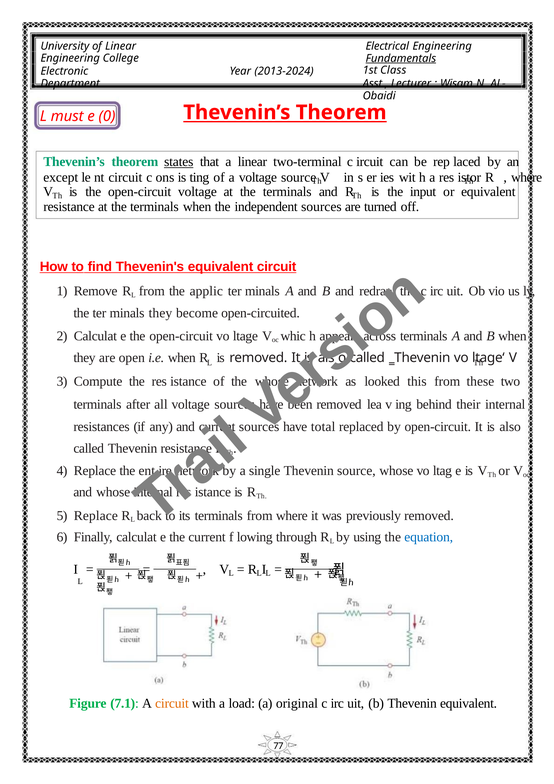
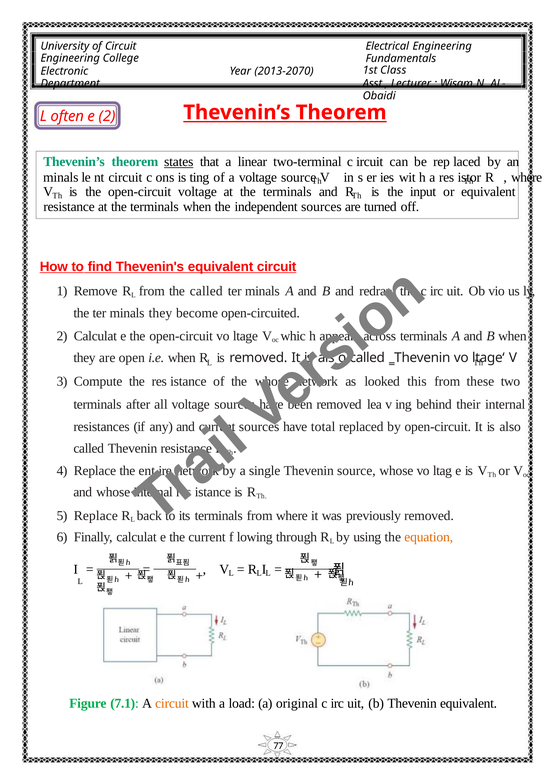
of Linear: Linear -> Circuit
Fundamentals underline: present -> none
2013-2024: 2013-2024 -> 2013-2070
must: must -> often
e 0: 0 -> 2
except at (61, 177): except -> minals
the applic: applic -> called
equation colour: blue -> orange
